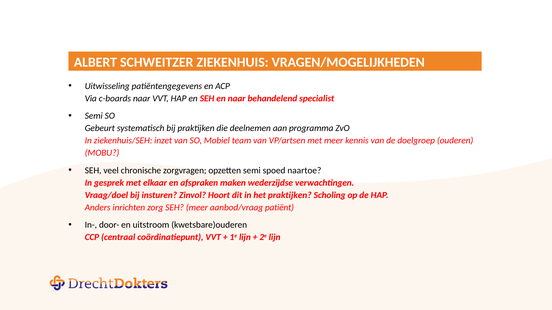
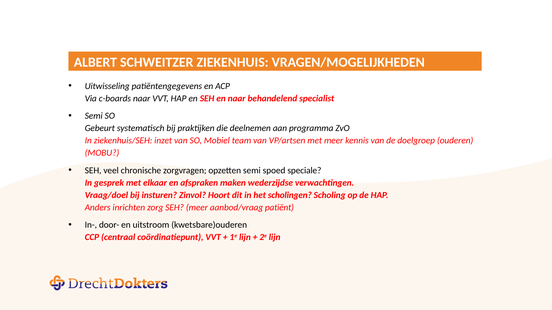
naartoe: naartoe -> speciale
het praktijken: praktijken -> scholingen
